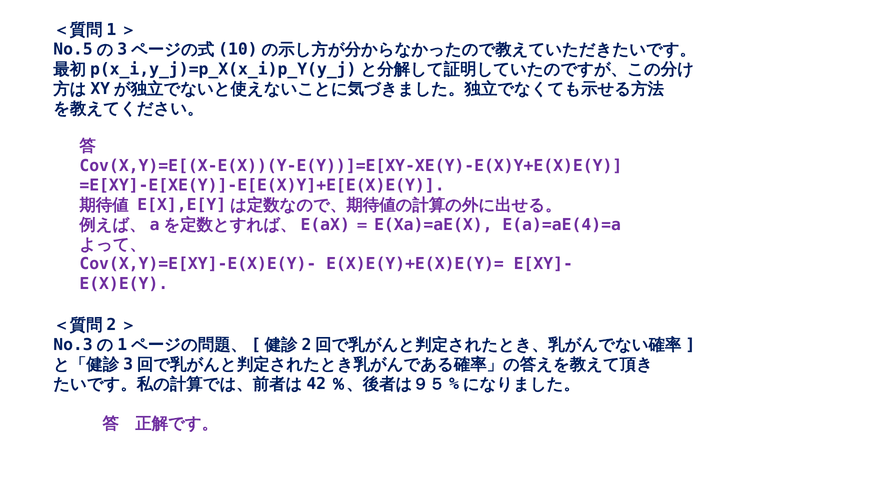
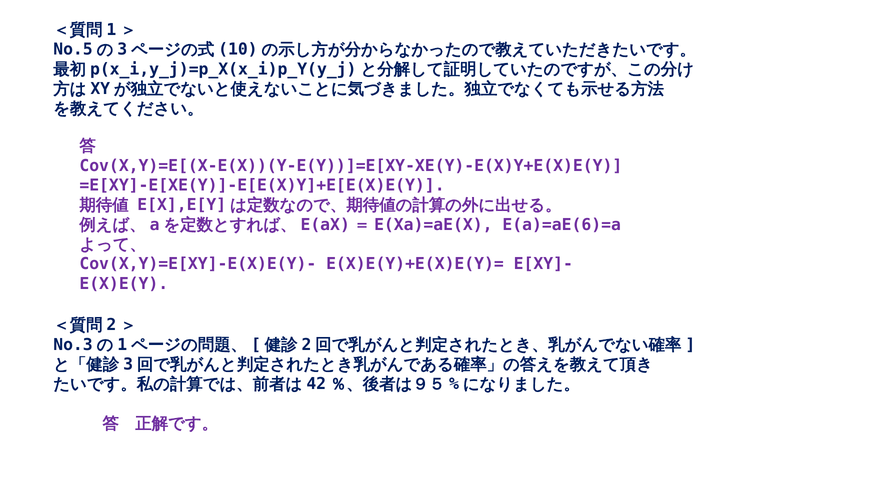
E(a)=aE(4)=a: E(a)=aE(4)=a -> E(a)=aE(6)=a
